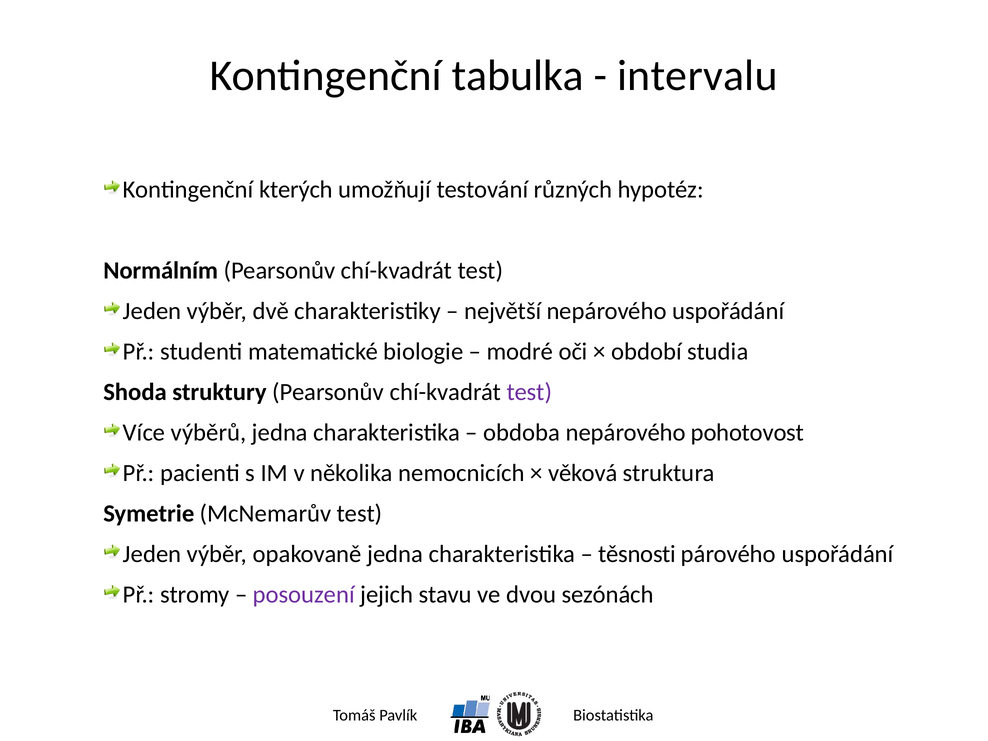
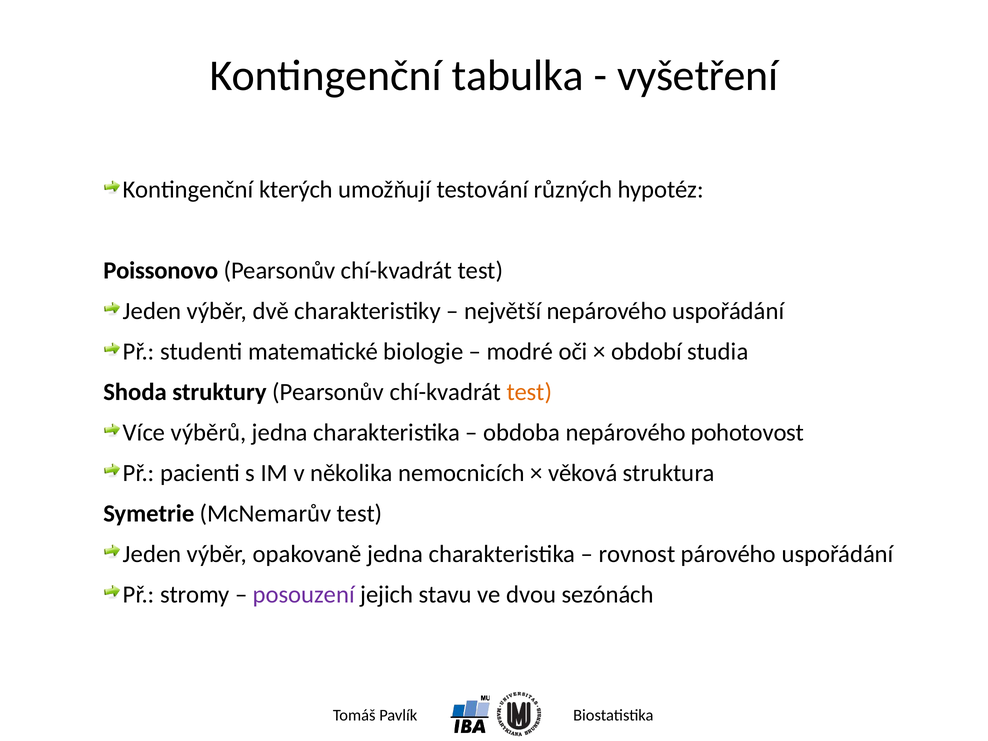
intervalu: intervalu -> vyšetření
Normálním: Normálním -> Poissonovo
test at (529, 392) colour: purple -> orange
těsnosti: těsnosti -> rovnost
